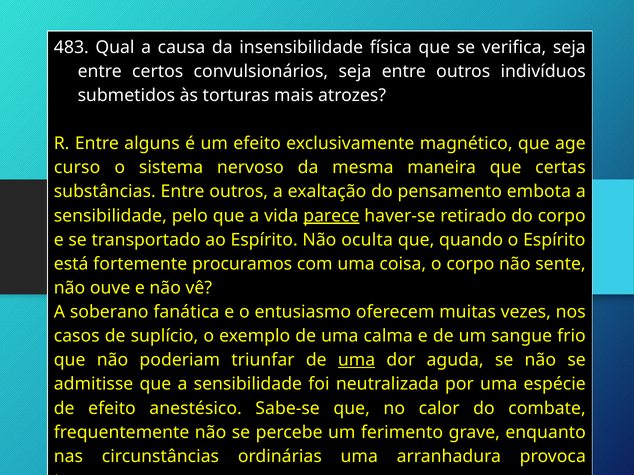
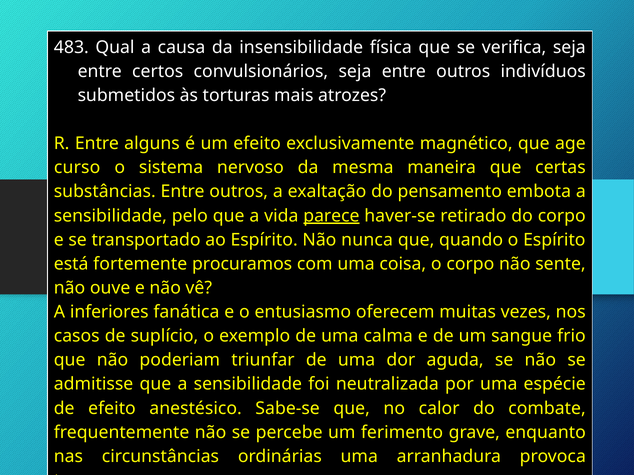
oculta: oculta -> nunca
soberano: soberano -> inferiores
uma at (357, 360) underline: present -> none
